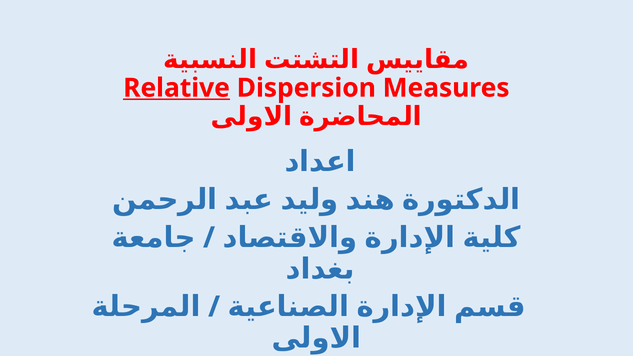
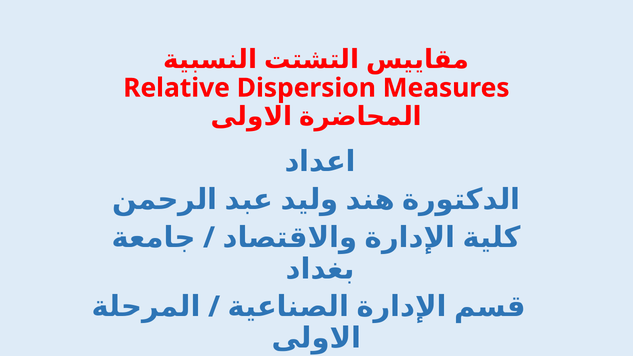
Relative underline: present -> none
